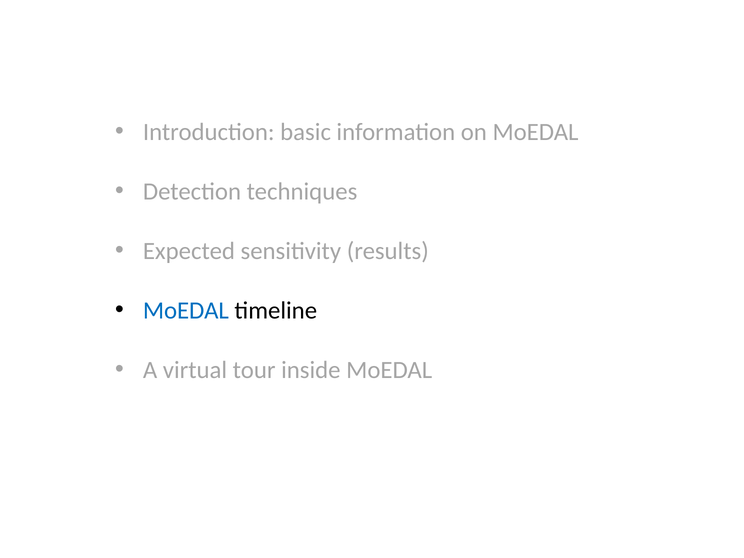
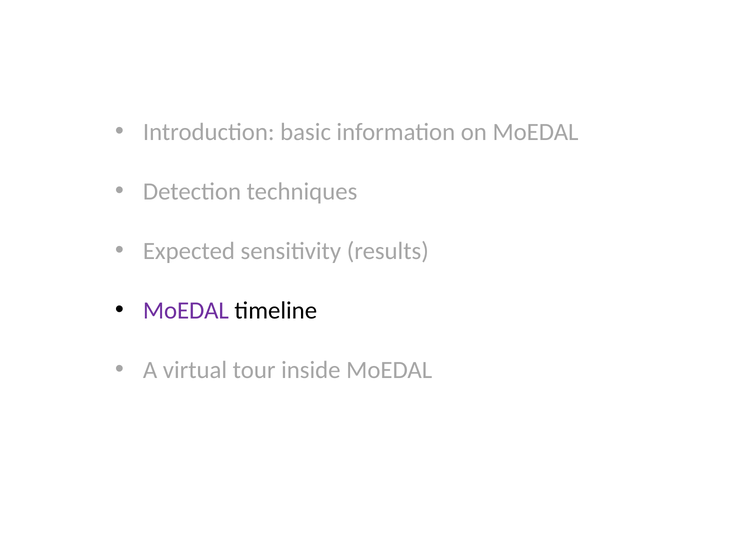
MoEDAL at (186, 310) colour: blue -> purple
